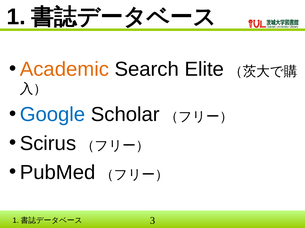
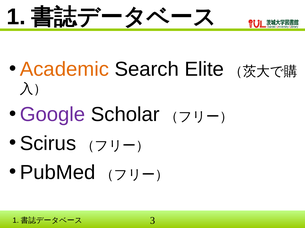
Google colour: blue -> purple
